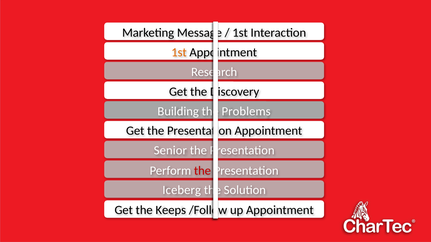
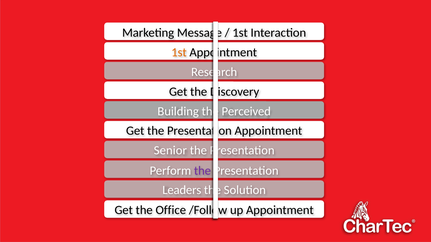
Problems: Problems -> Perceived
the at (202, 171) colour: red -> purple
Iceberg: Iceberg -> Leaders
Keeps: Keeps -> Office
